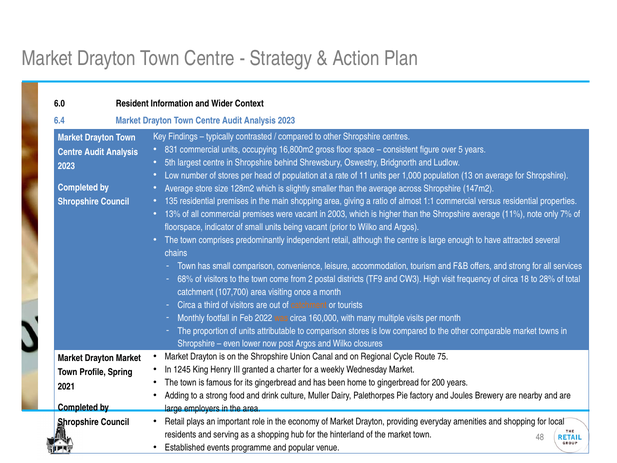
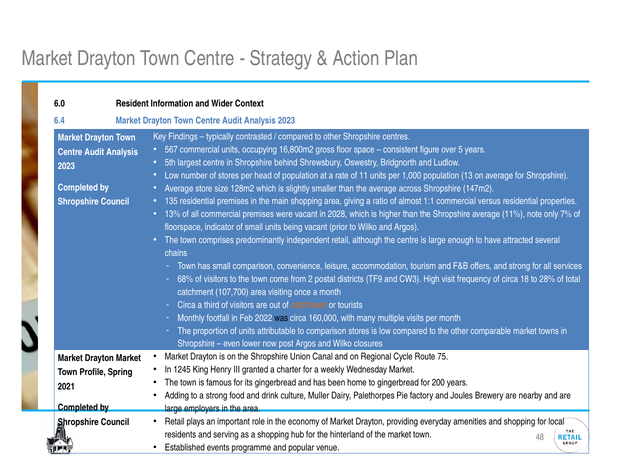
831: 831 -> 567
2003: 2003 -> 2028
was colour: orange -> black
